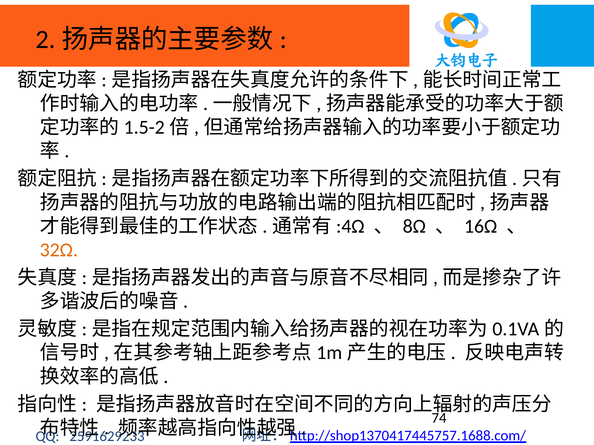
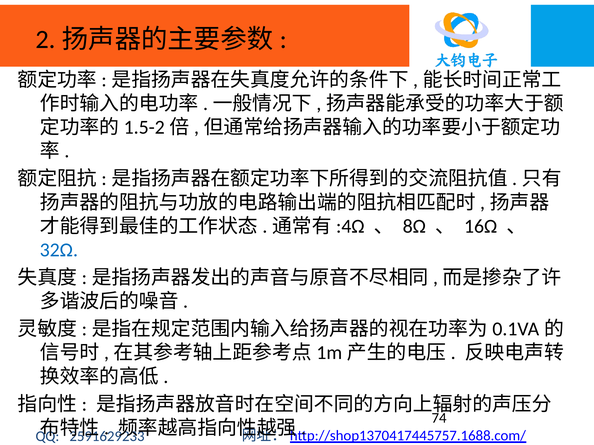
32Ω colour: orange -> blue
